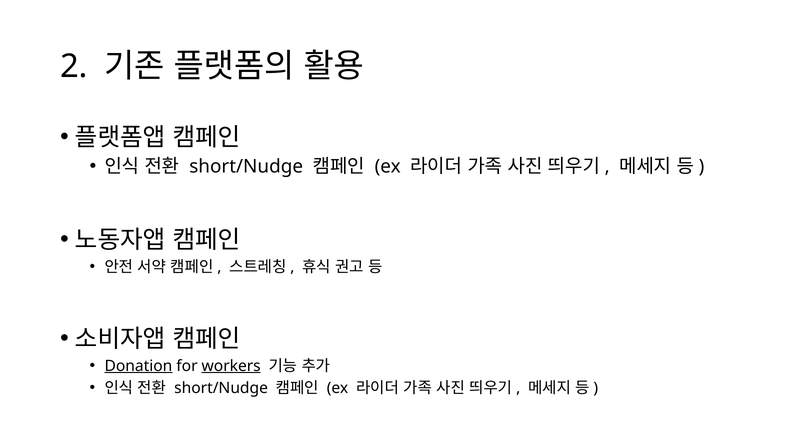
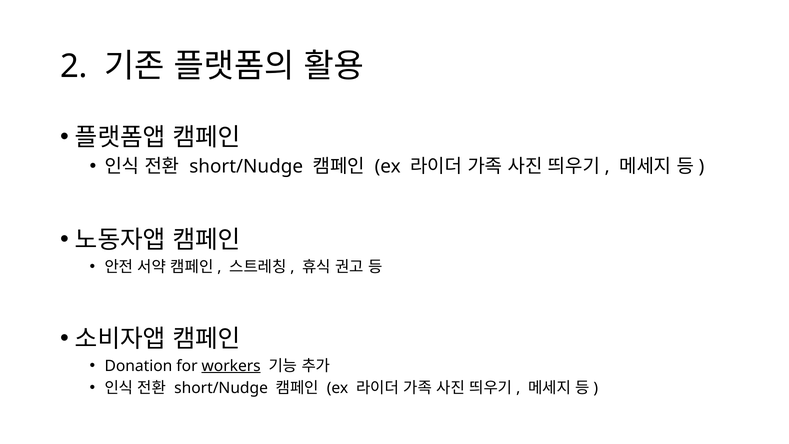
Donation underline: present -> none
